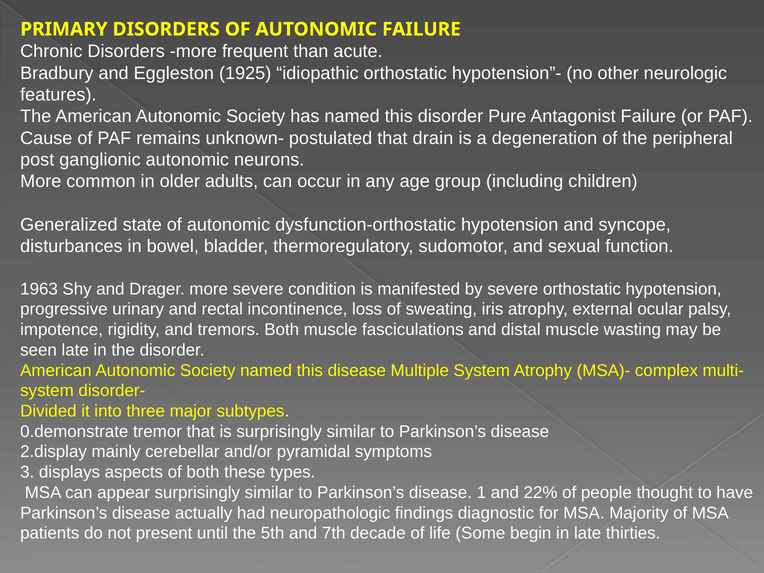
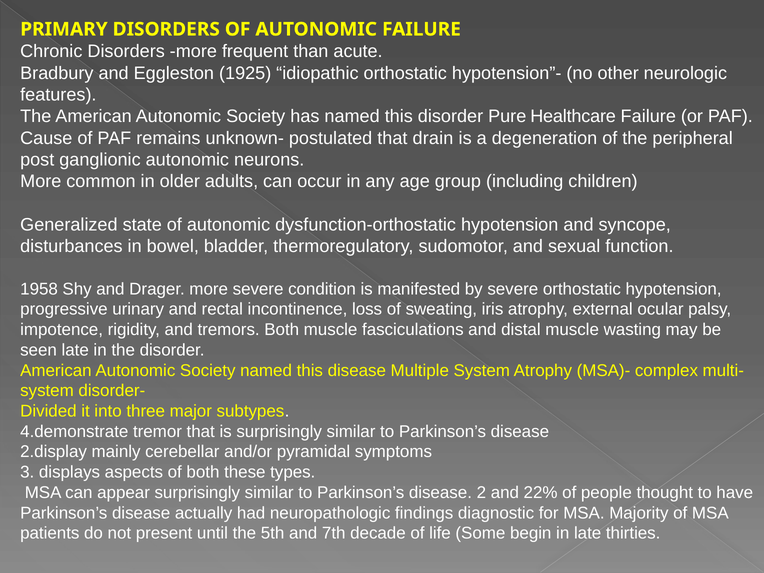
Antagonist: Antagonist -> Healthcare
1963: 1963 -> 1958
0.demonstrate: 0.demonstrate -> 4.demonstrate
1: 1 -> 2
